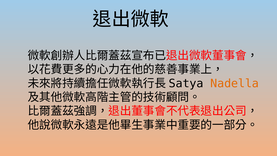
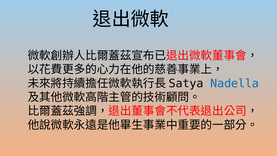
Nadella colour: orange -> blue
